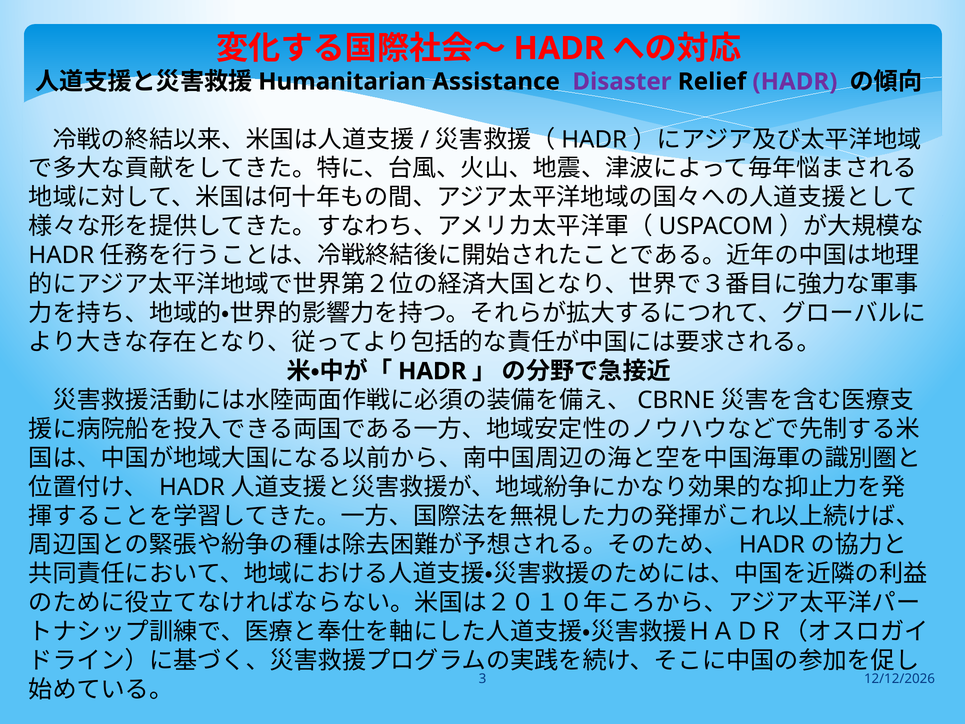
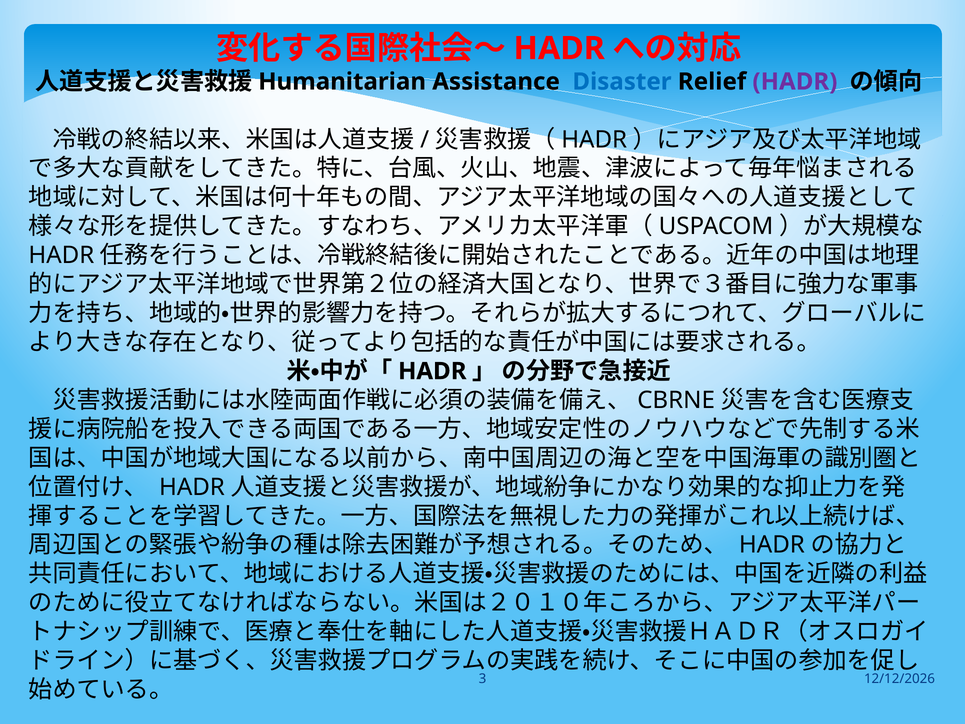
Disaster colour: purple -> blue
